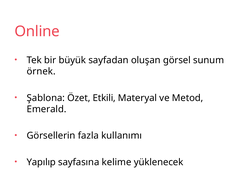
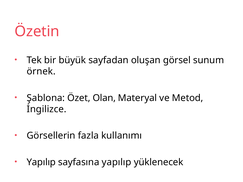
Online: Online -> Özetin
Etkili: Etkili -> Olan
Emerald: Emerald -> İngilizce
sayfasına kelime: kelime -> yapılıp
